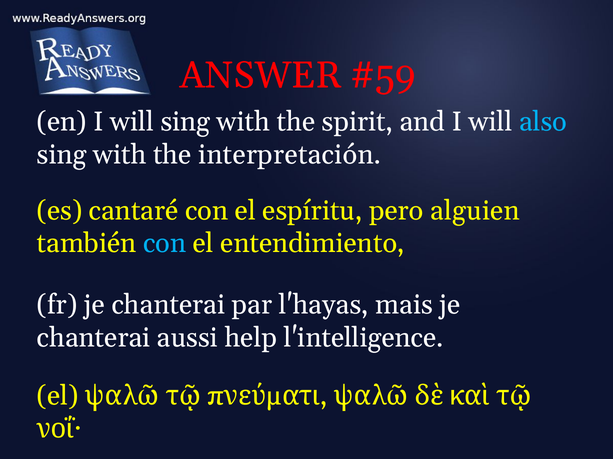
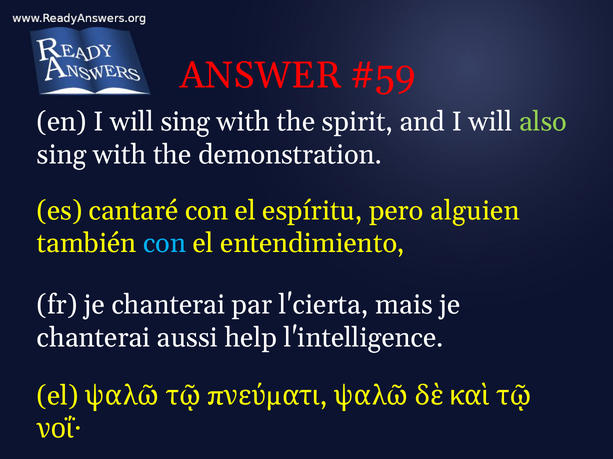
also colour: light blue -> light green
interpretación: interpretación -> demonstration
l'hayas: l'hayas -> l'cierta
